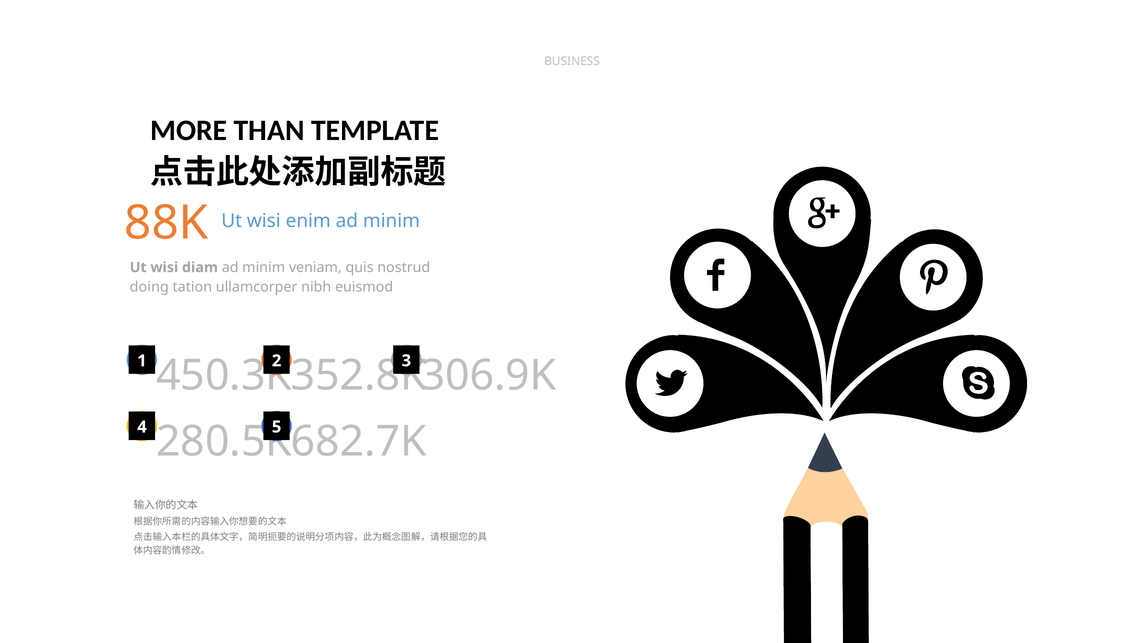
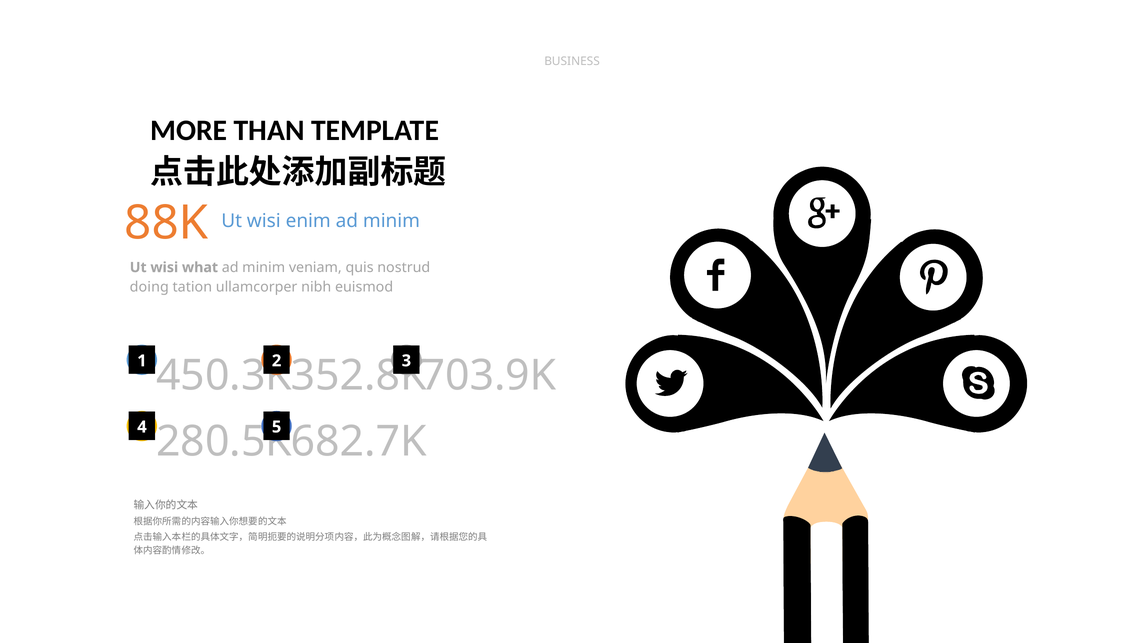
diam: diam -> what
306.9K: 306.9K -> 703.9K
